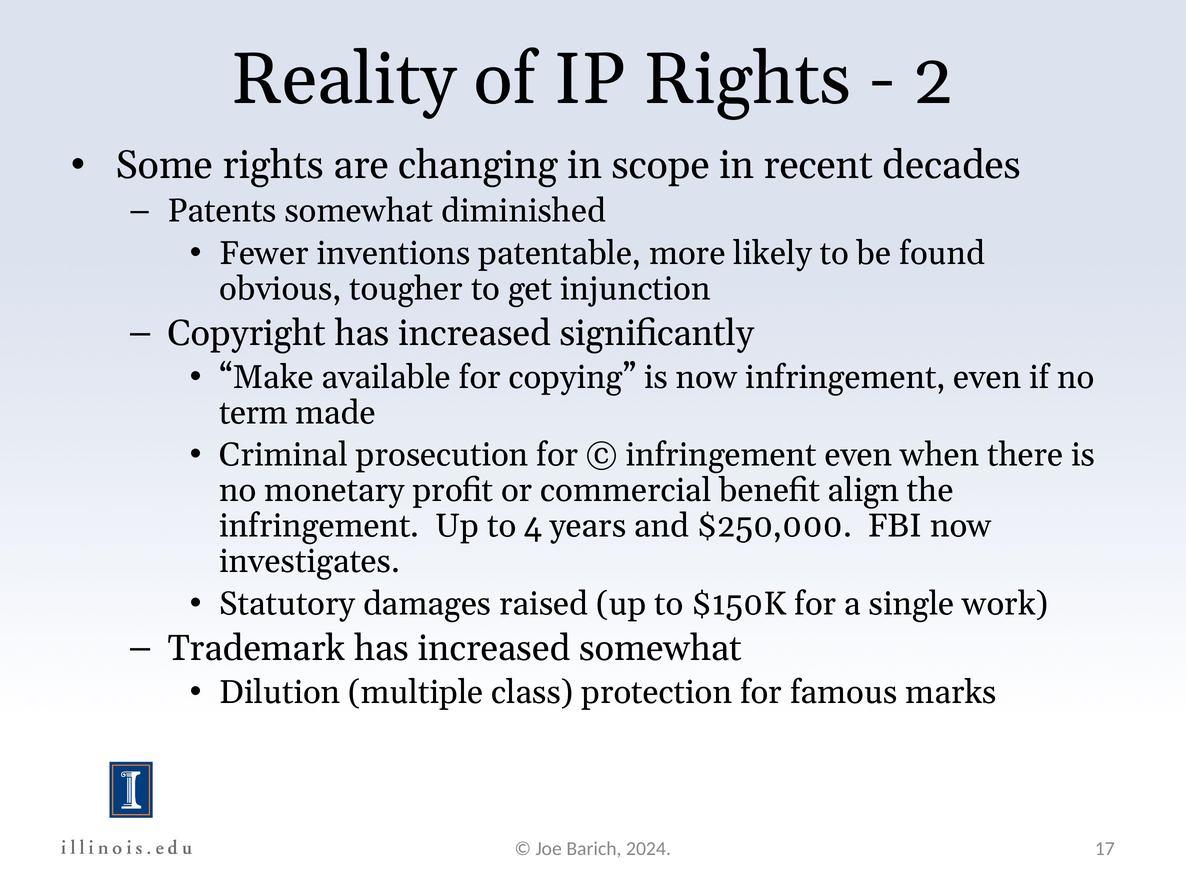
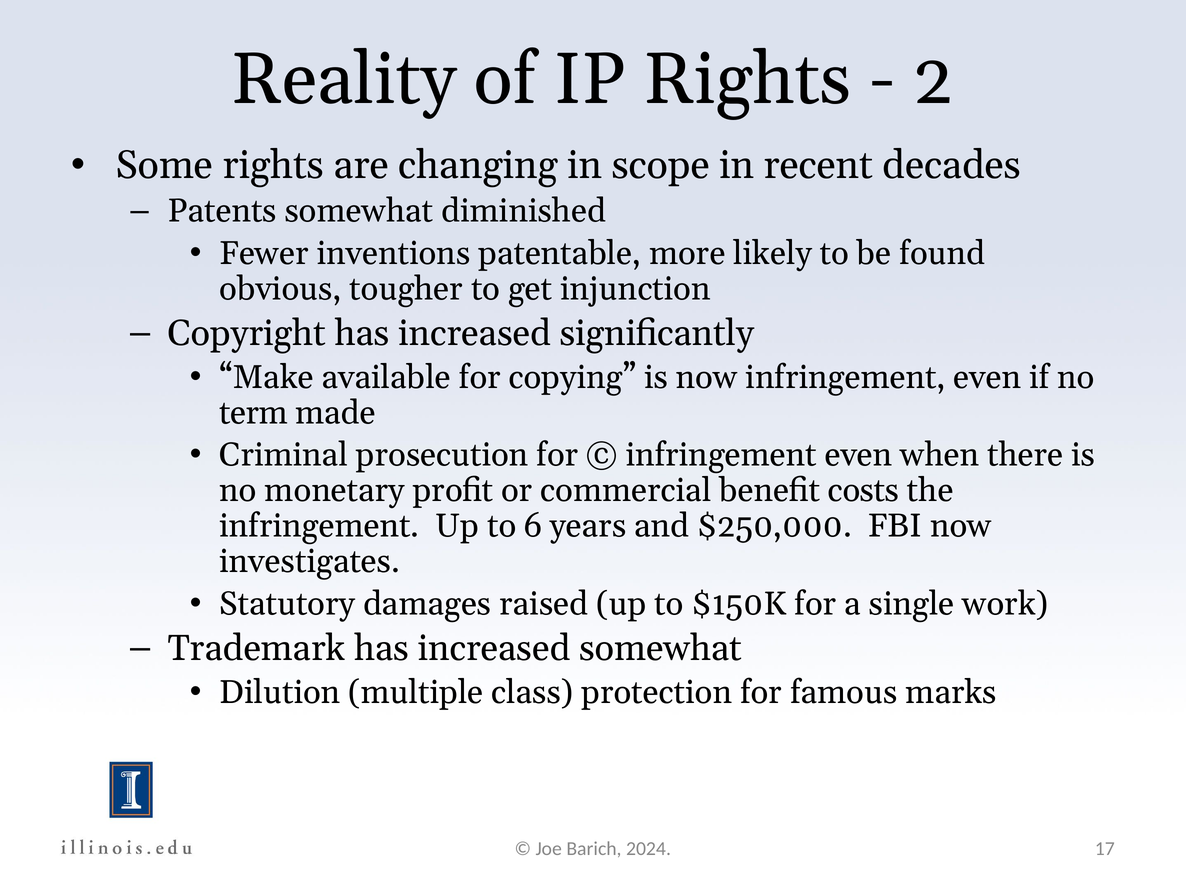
align: align -> costs
4: 4 -> 6
